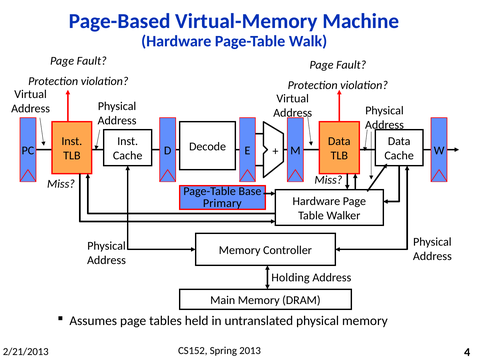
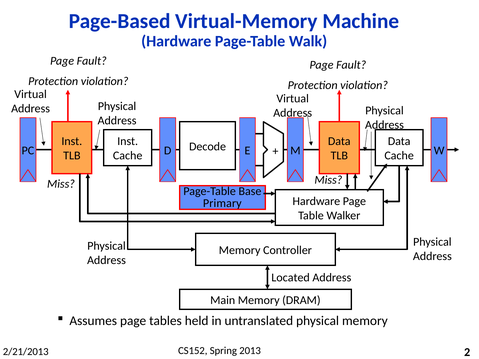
Holding: Holding -> Located
4: 4 -> 2
